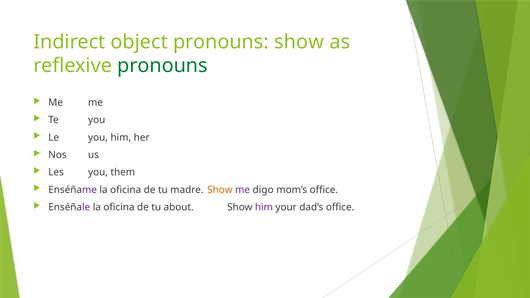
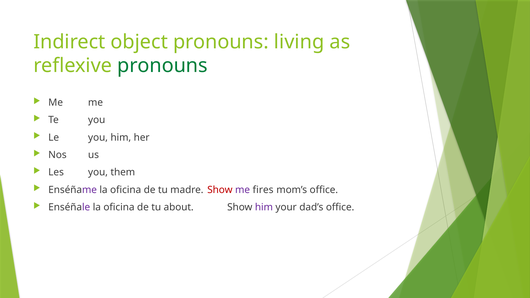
pronouns show: show -> living
Show at (220, 190) colour: orange -> red
digo: digo -> fires
